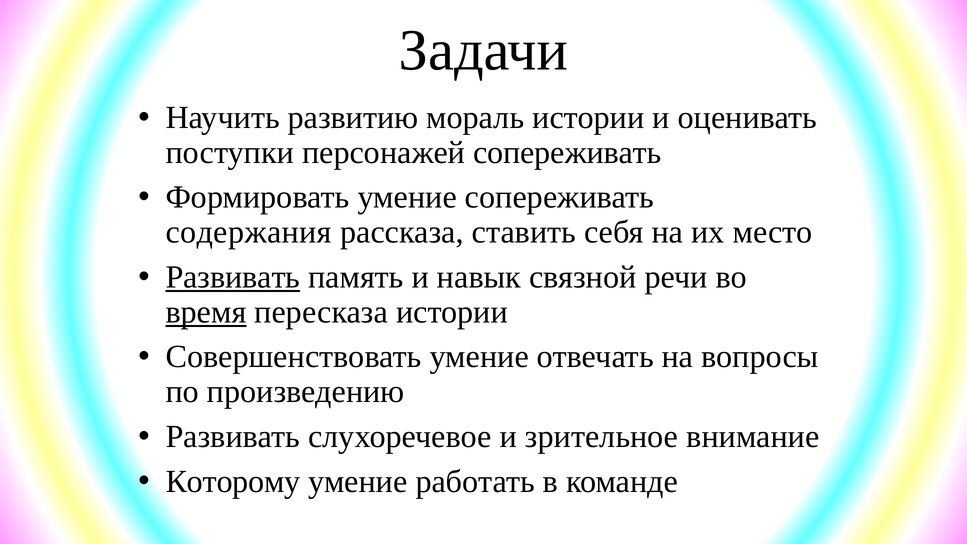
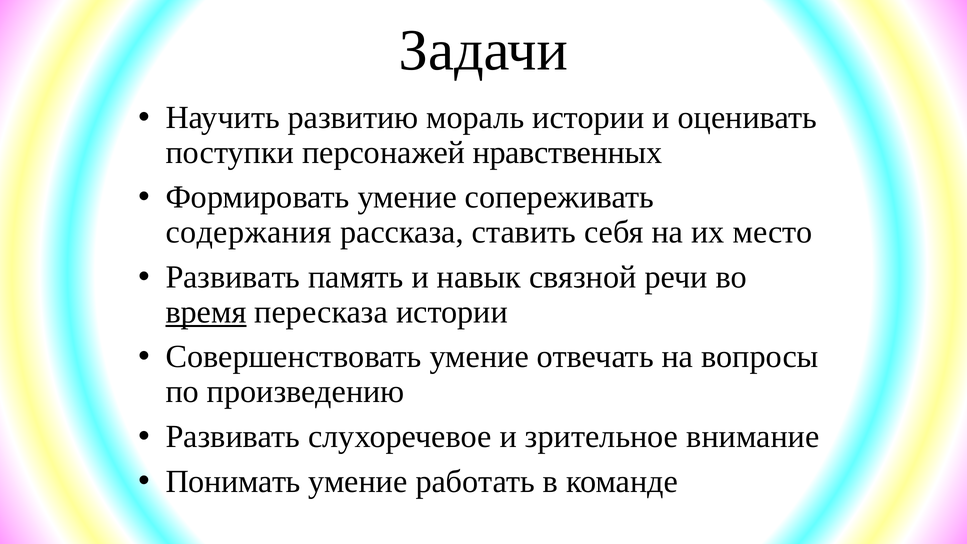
персонажей сопереживать: сопереживать -> нравственных
Развивать at (233, 277) underline: present -> none
Которому: Которому -> Понимать
